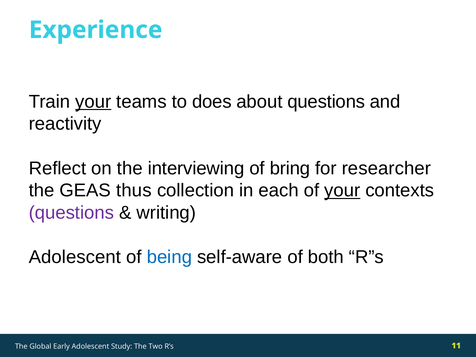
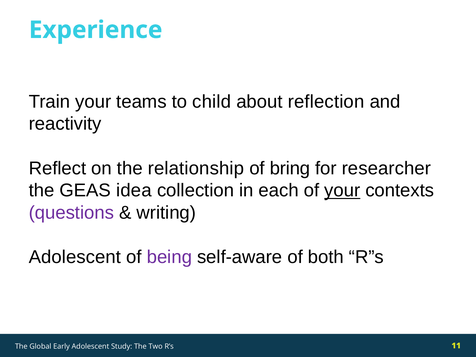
your at (93, 102) underline: present -> none
does: does -> child
about questions: questions -> reflection
interviewing: interviewing -> relationship
thus: thus -> idea
being colour: blue -> purple
